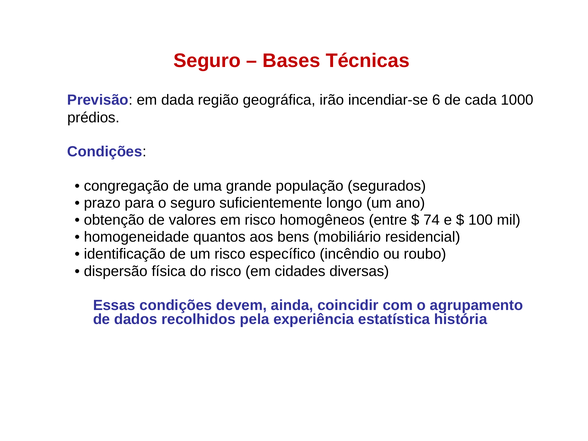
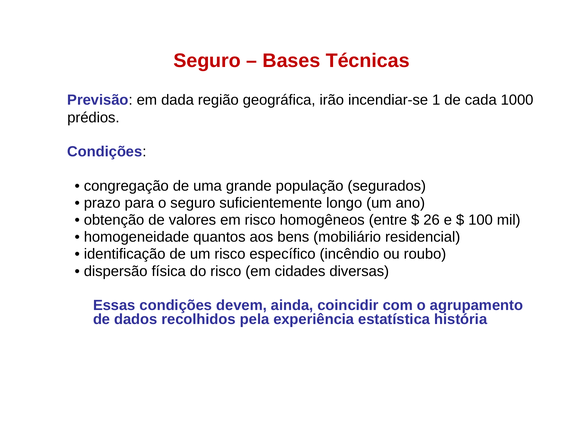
6: 6 -> 1
74: 74 -> 26
